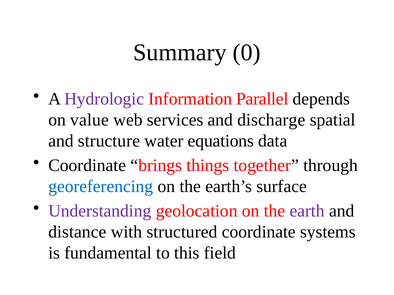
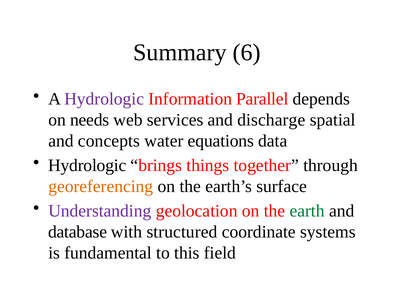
0: 0 -> 6
value: value -> needs
structure: structure -> concepts
Coordinate at (87, 166): Coordinate -> Hydrologic
georeferencing colour: blue -> orange
earth colour: purple -> green
distance: distance -> database
